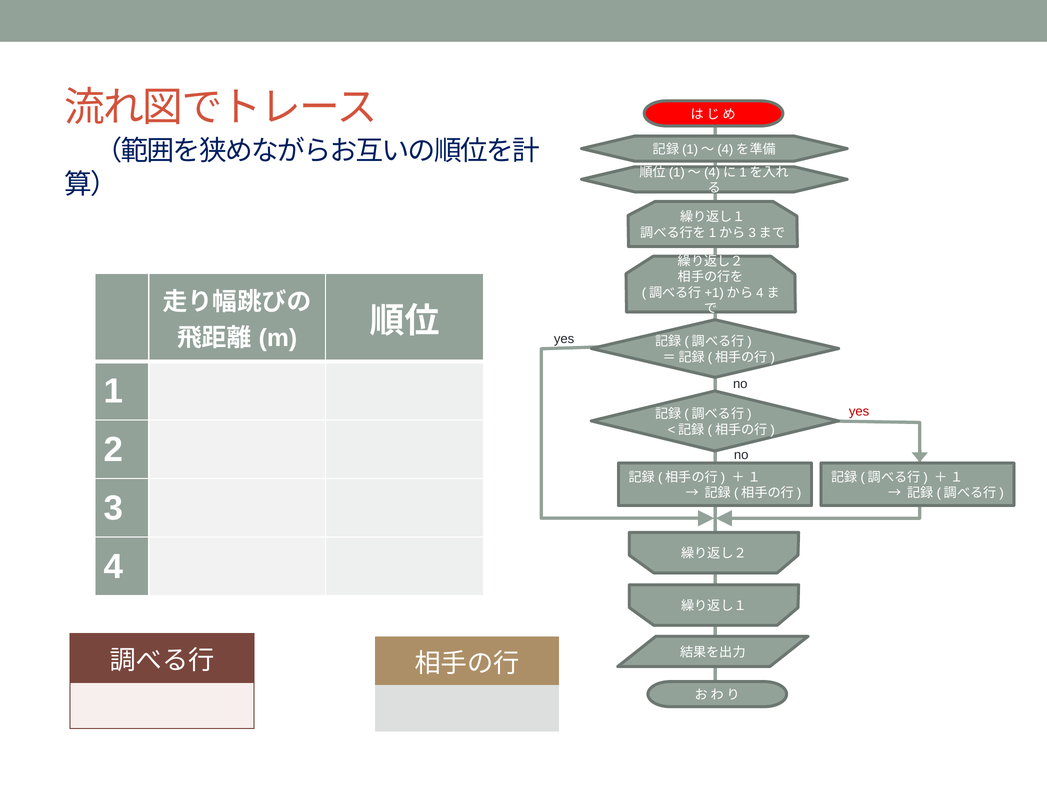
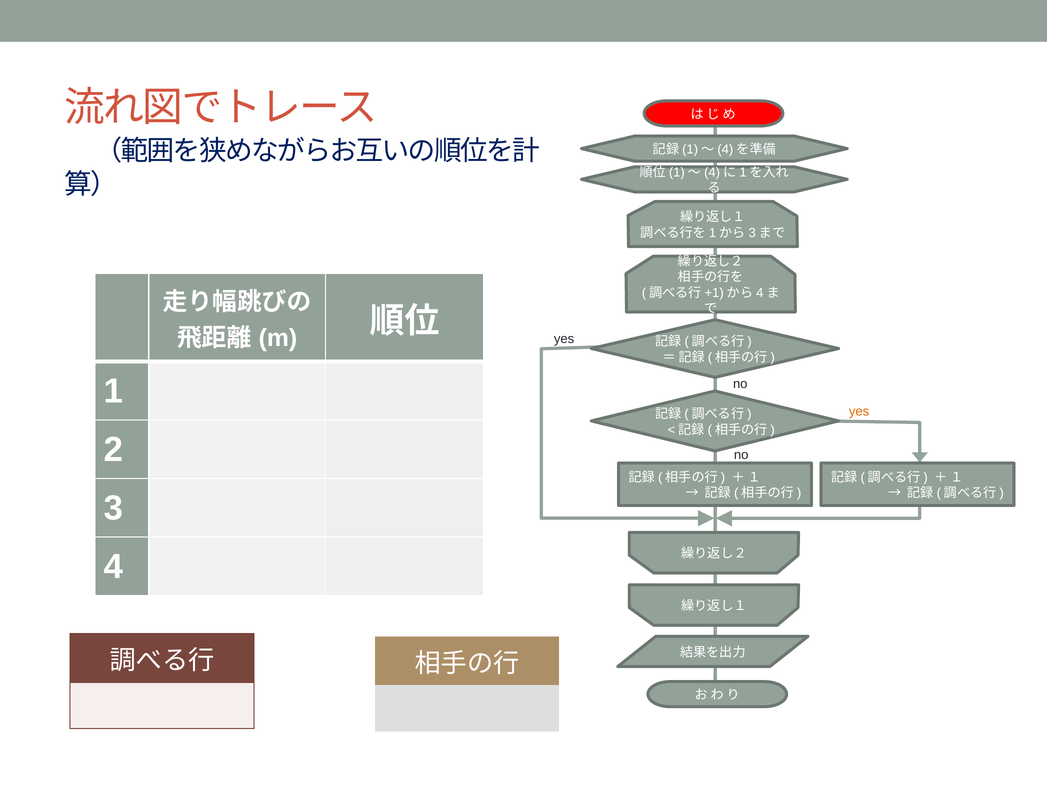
yes at (859, 412) colour: red -> orange
